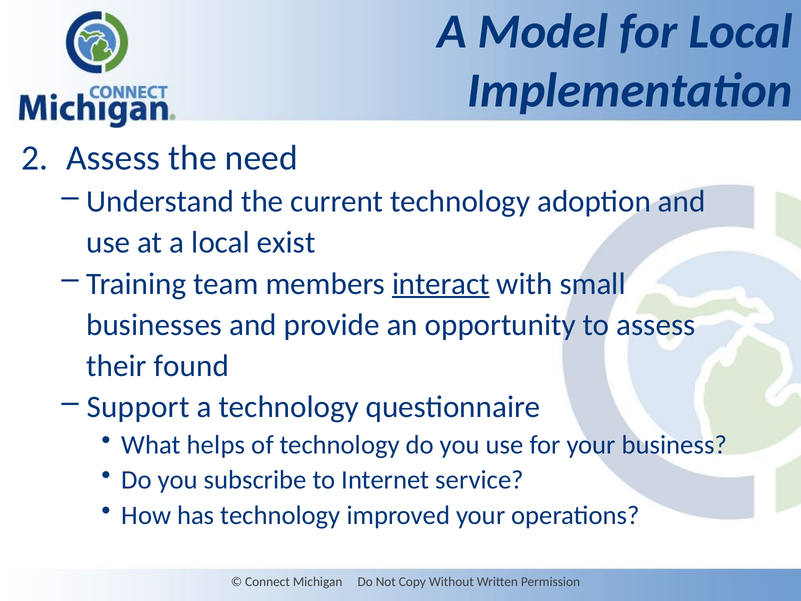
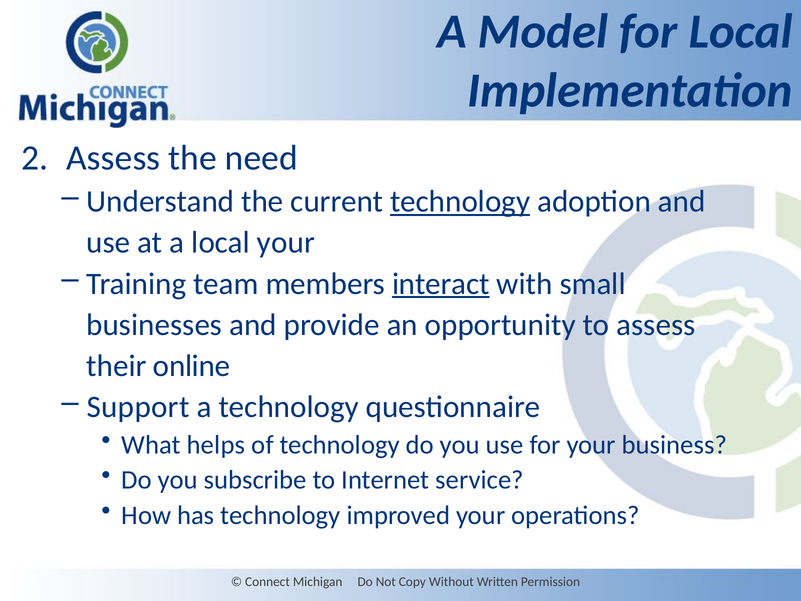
technology at (460, 201) underline: none -> present
local exist: exist -> your
found: found -> online
